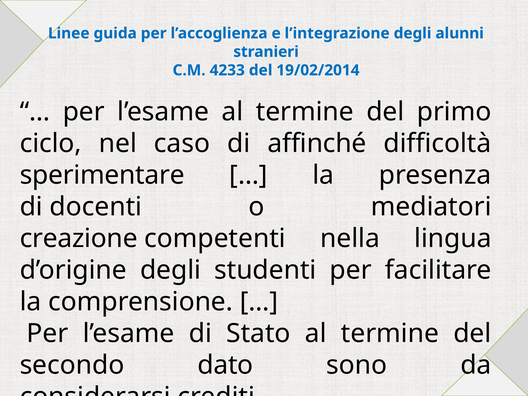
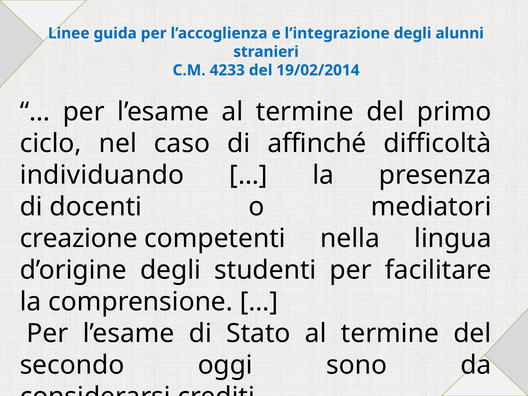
sperimentare: sperimentare -> individuando
dato: dato -> oggi
